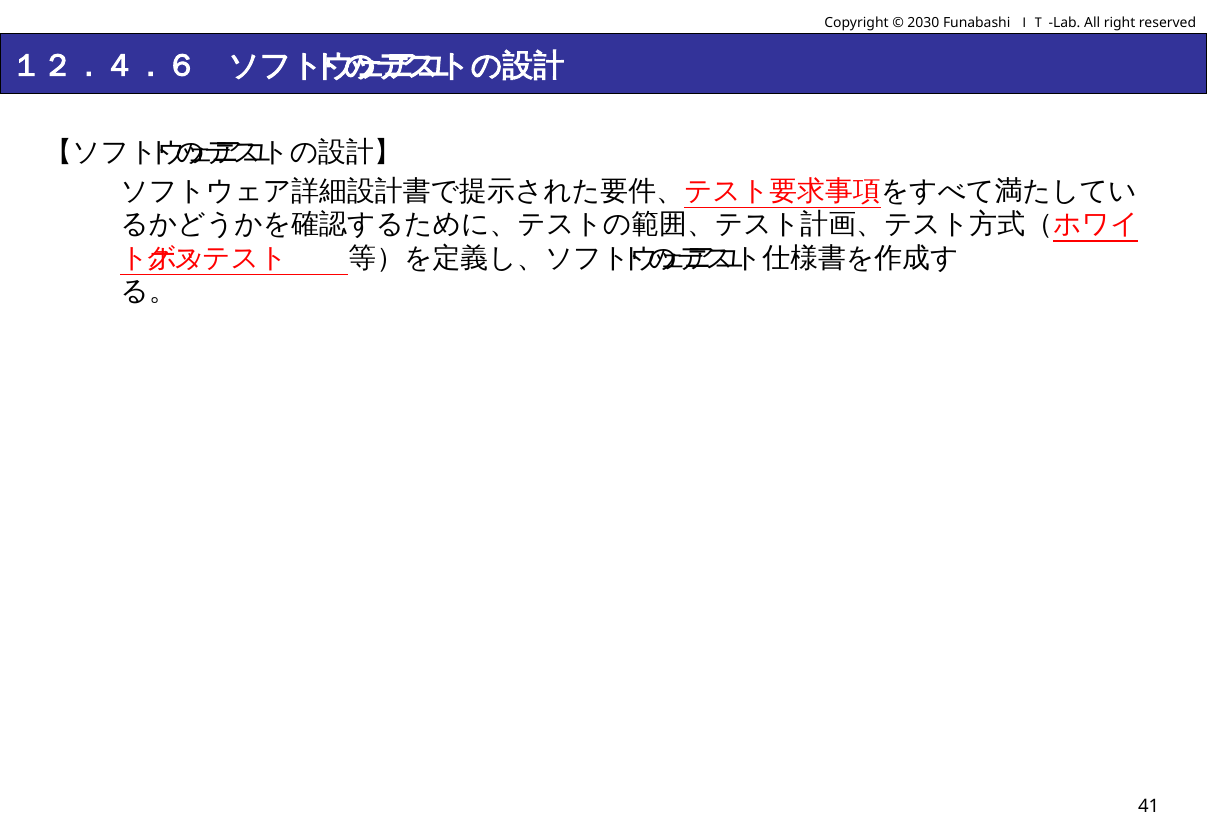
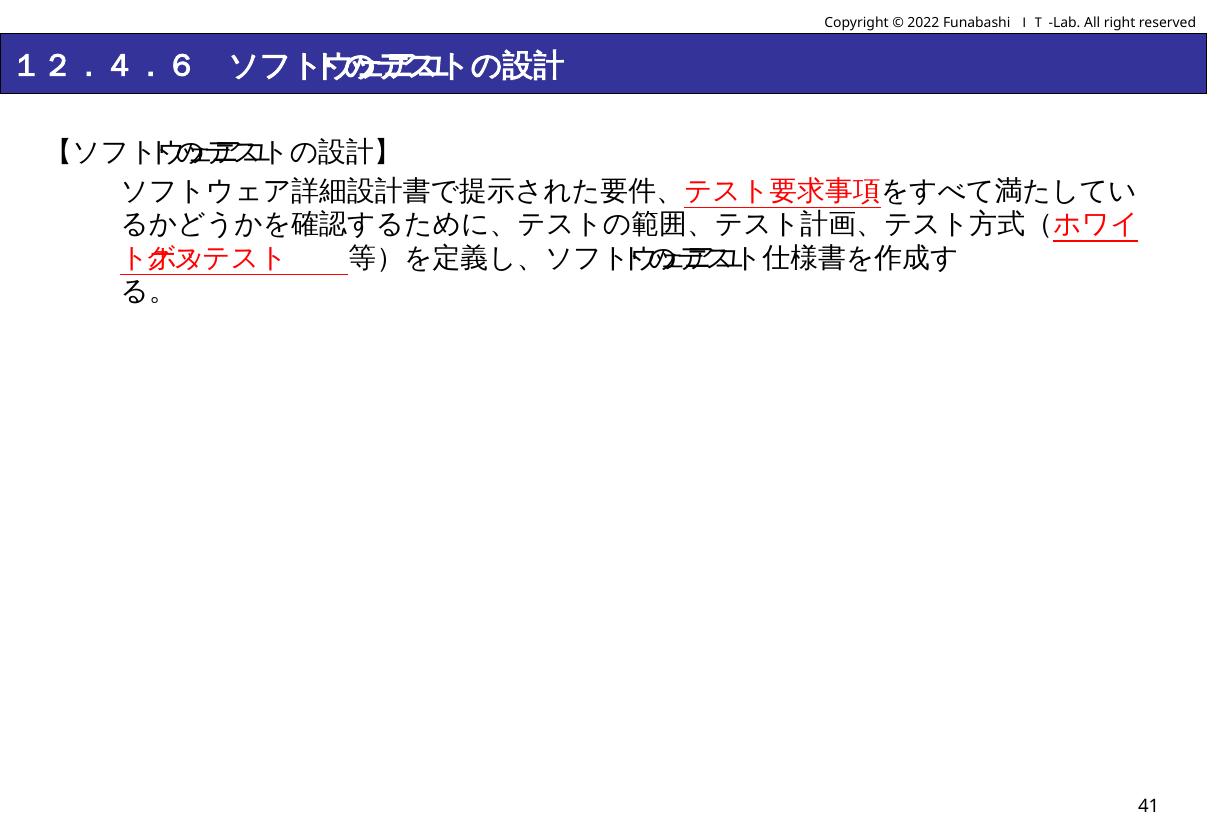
2030: 2030 -> 2022
